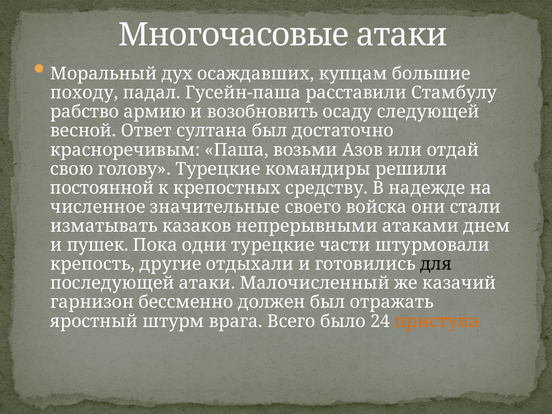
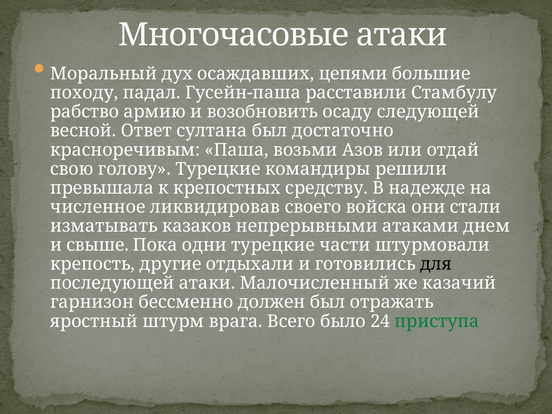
купцам: купцам -> цепями
постоянной: постоянной -> превышала
значительные: значительные -> ликвидировав
пушек: пушек -> свыше
приступа colour: orange -> green
